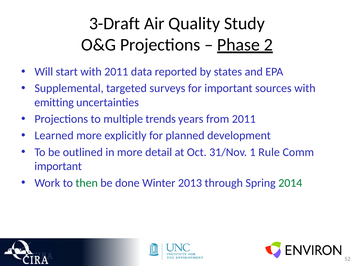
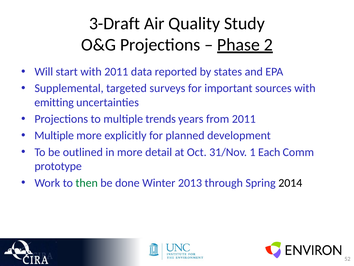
Learned at (54, 135): Learned -> Multiple
Rule: Rule -> Each
important at (58, 166): important -> prototype
2014 colour: green -> black
